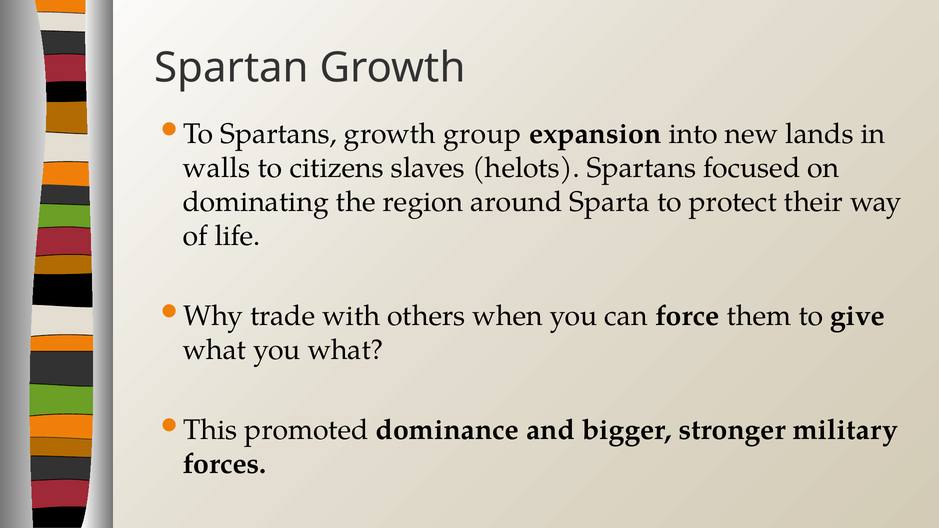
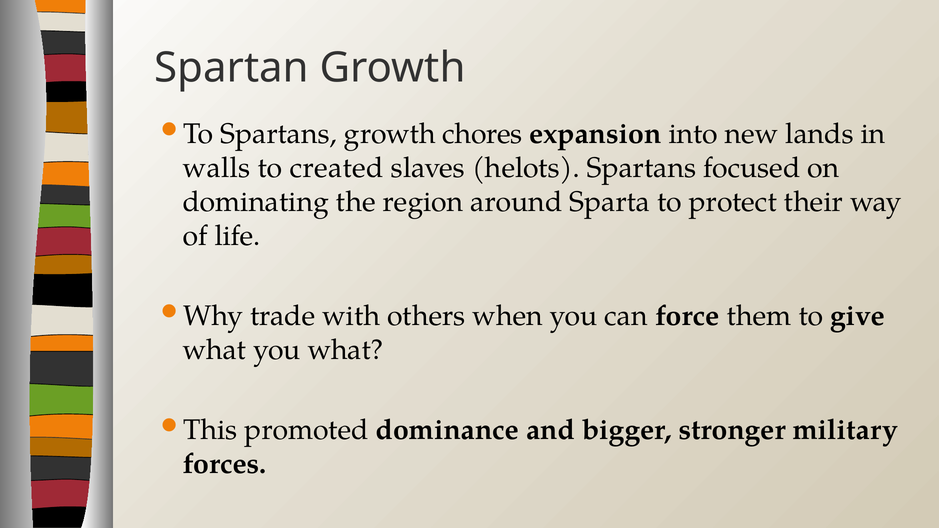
group: group -> chores
citizens: citizens -> created
